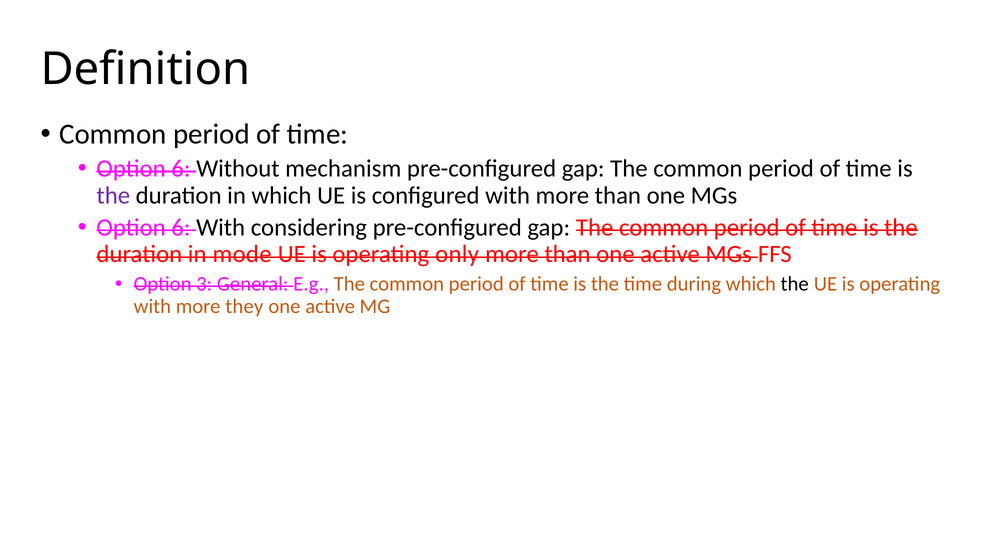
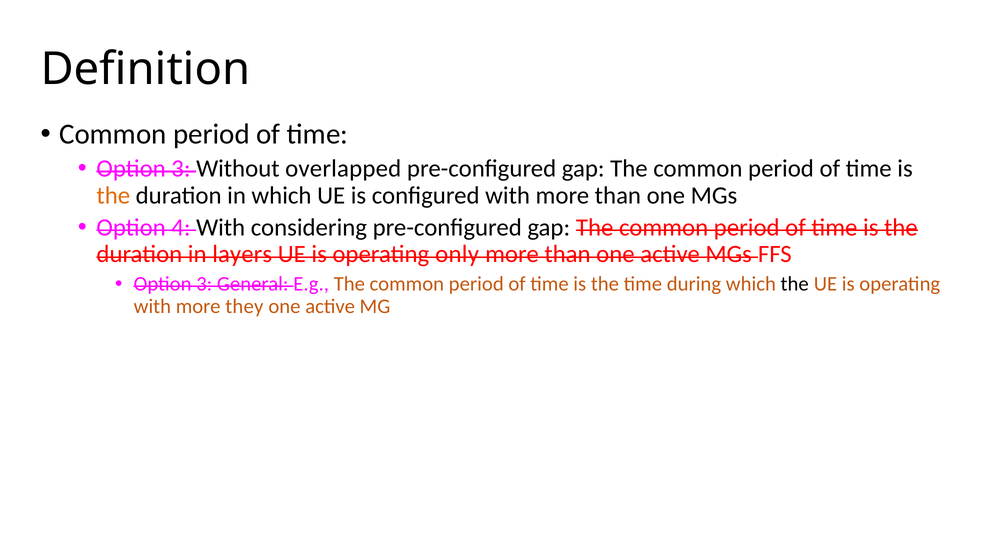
6 at (181, 168): 6 -> 3
mechanism: mechanism -> overlapped
the at (113, 195) colour: purple -> orange
6 at (181, 227): 6 -> 4
mode: mode -> layers
